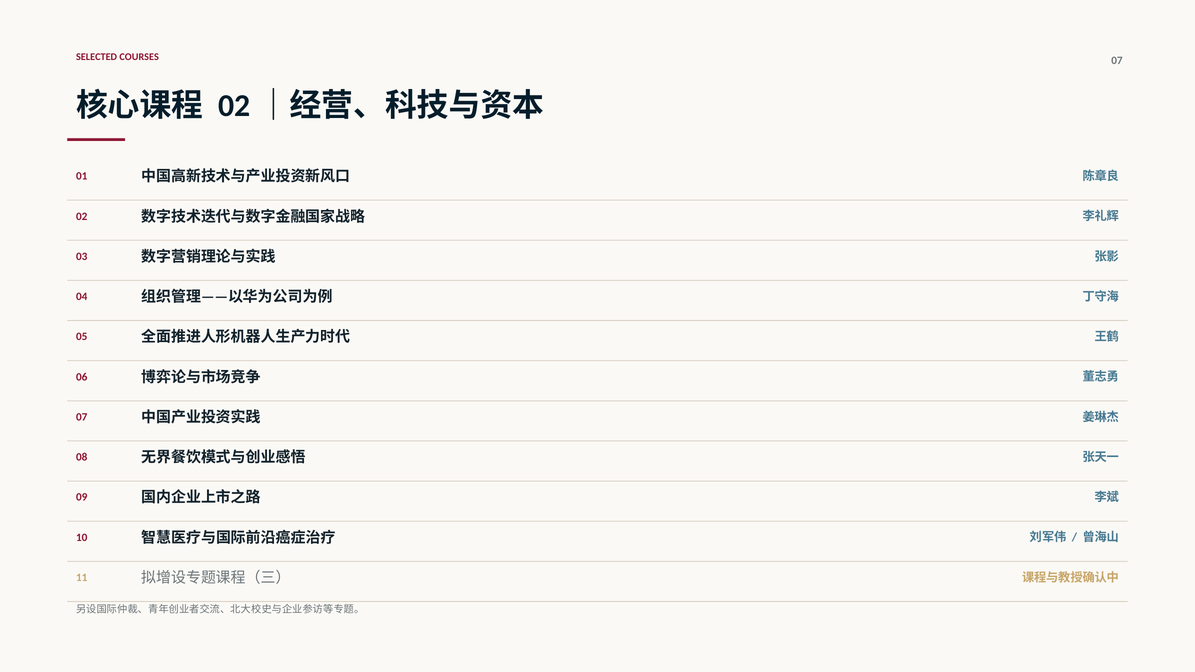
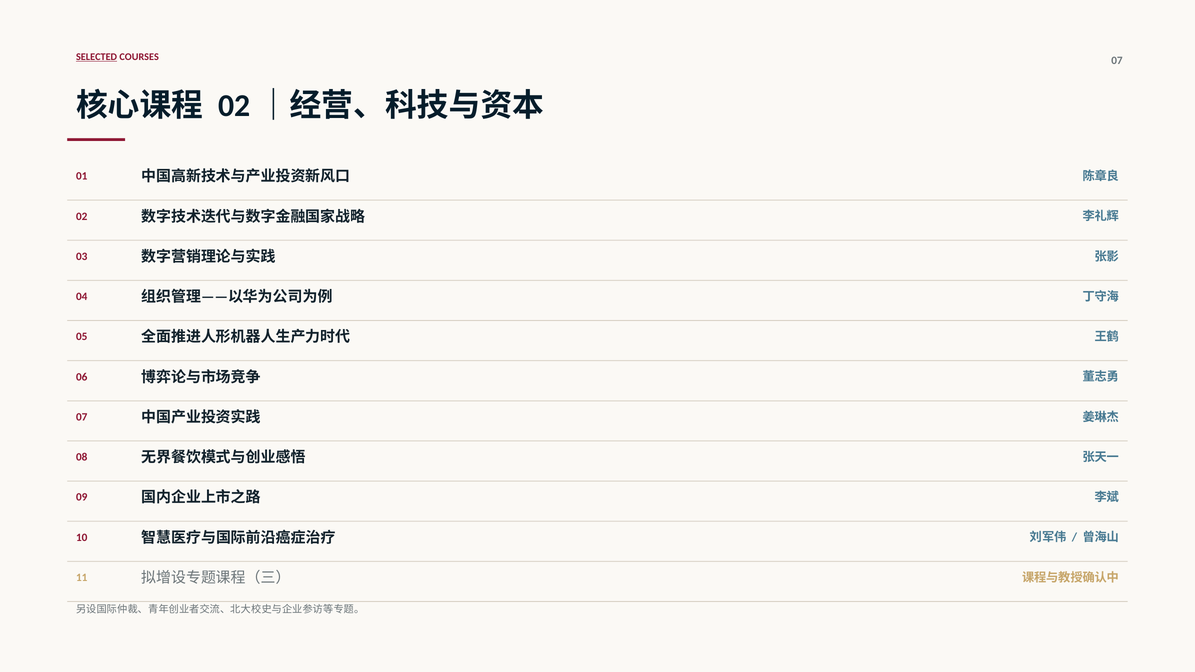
SELECTED underline: none -> present
